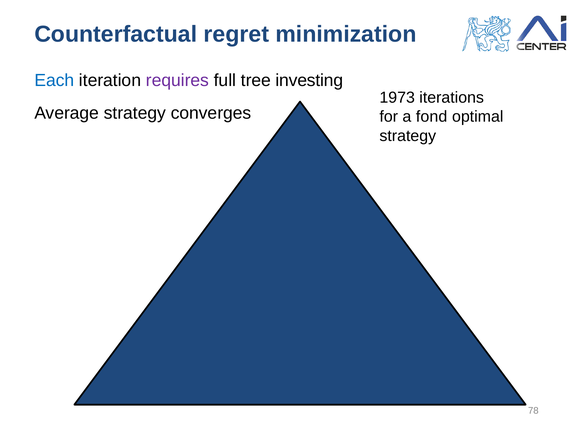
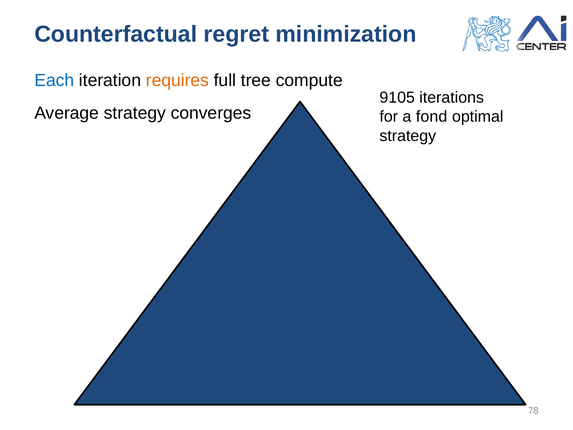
requires colour: purple -> orange
investing: investing -> compute
1973: 1973 -> 9105
